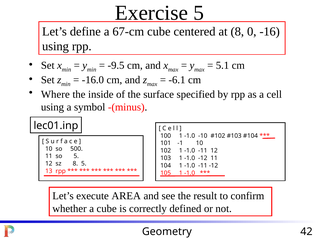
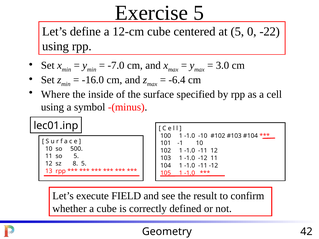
67-cm: 67-cm -> 12-cm
at 8: 8 -> 5
-16: -16 -> -22
-9.5: -9.5 -> -7.0
5.1: 5.1 -> 3.0
-6.1: -6.1 -> -6.4
AREA: AREA -> FIELD
